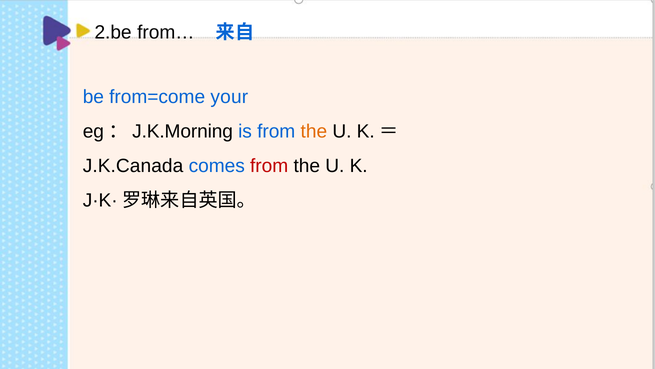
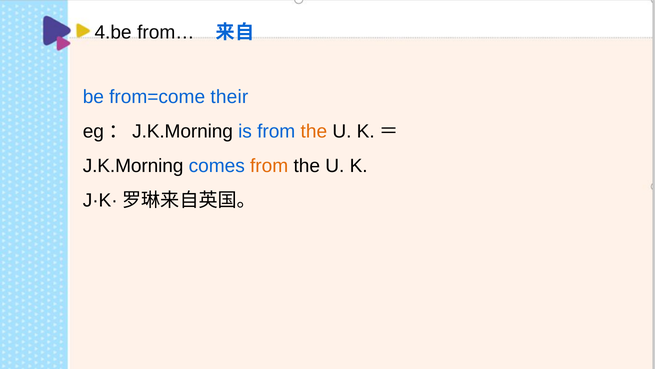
2.be: 2.be -> 4.be
your: your -> their
J.K.Canada at (133, 166): J.K.Canada -> J.K.Morning
from at (269, 166) colour: red -> orange
